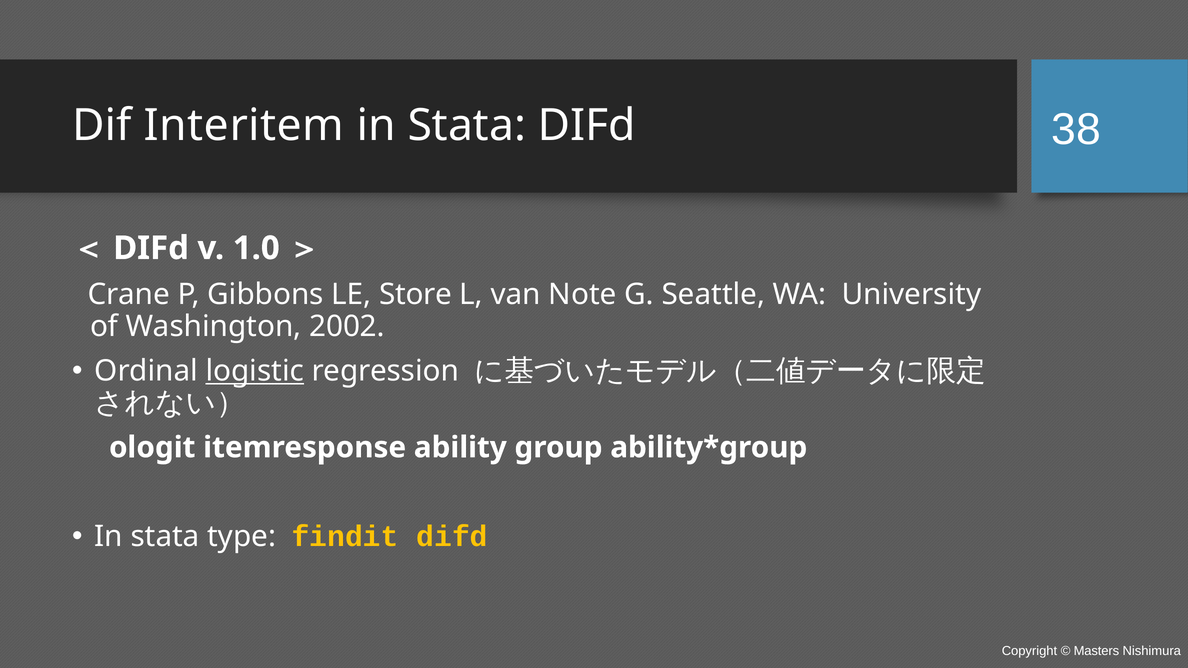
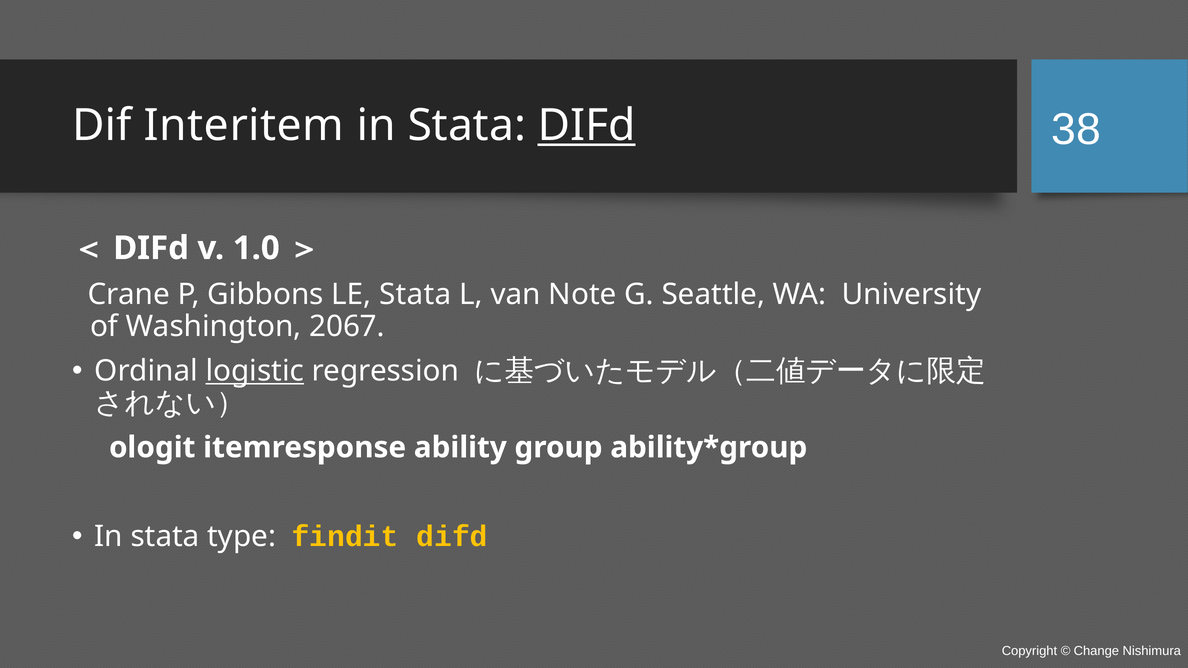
DIFd at (587, 126) underline: none -> present
LE Store: Store -> Stata
2002: 2002 -> 2067
Masters: Masters -> Change
